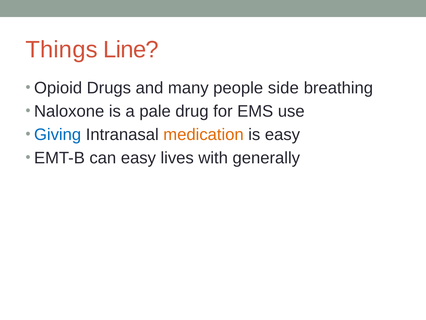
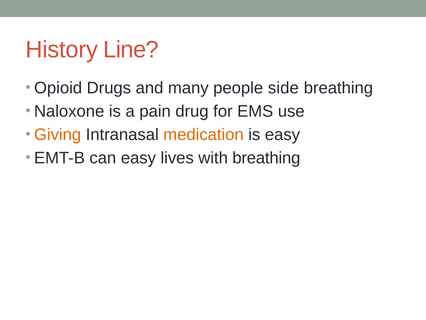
Things: Things -> History
pale: pale -> pain
Giving colour: blue -> orange
with generally: generally -> breathing
